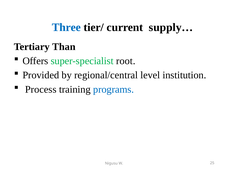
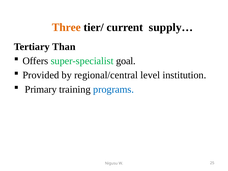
Three colour: blue -> orange
root: root -> goal
Process: Process -> Primary
